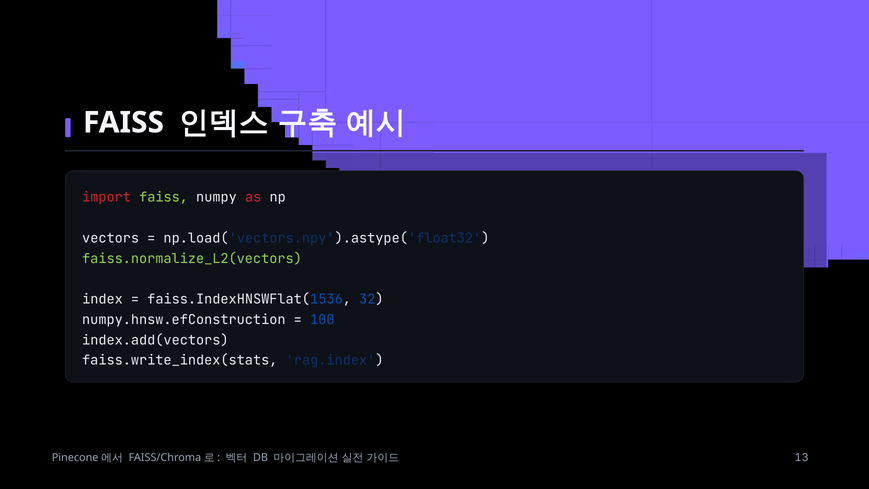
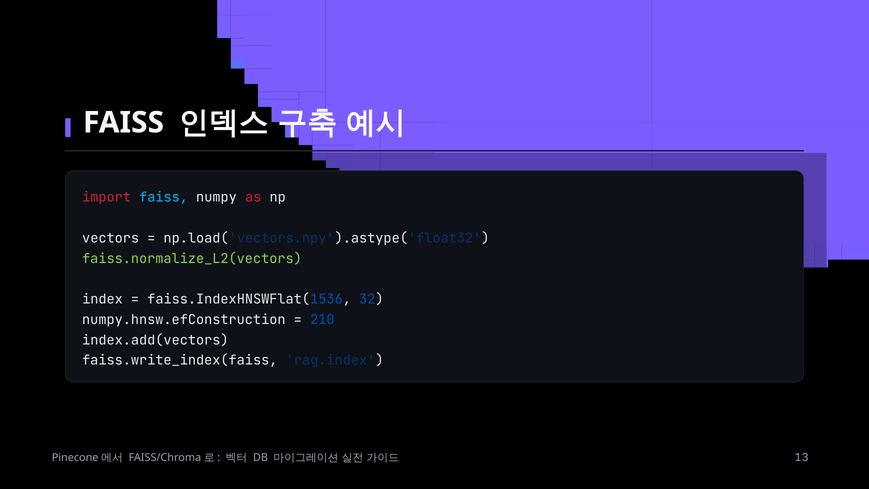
faiss at (164, 197) colour: light green -> light blue
100: 100 -> 210
faiss.write_index(stats: faiss.write_index(stats -> faiss.write_index(faiss
